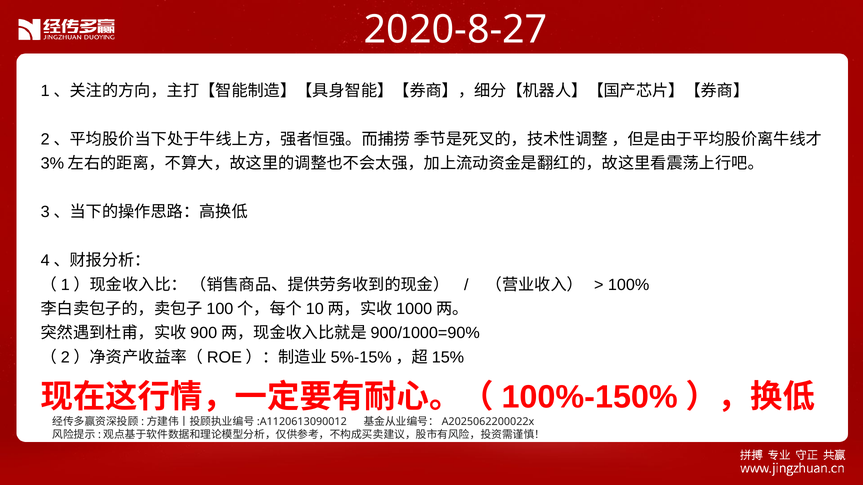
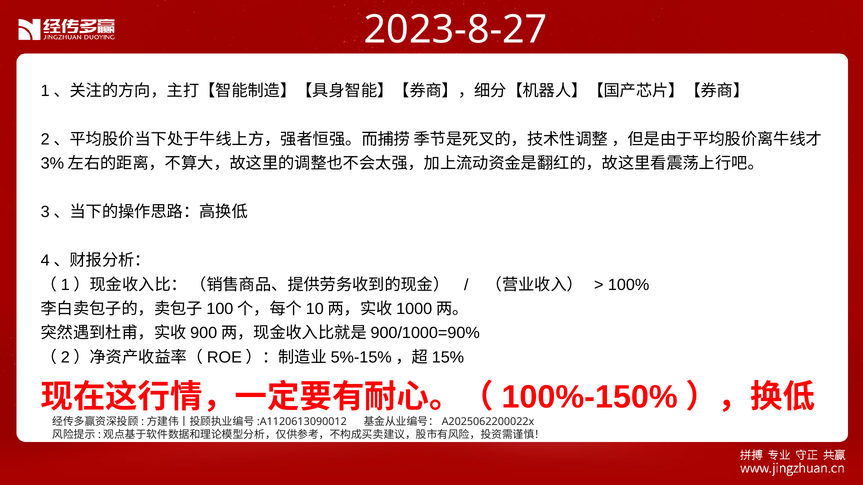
2020-8-27: 2020-8-27 -> 2023-8-27
